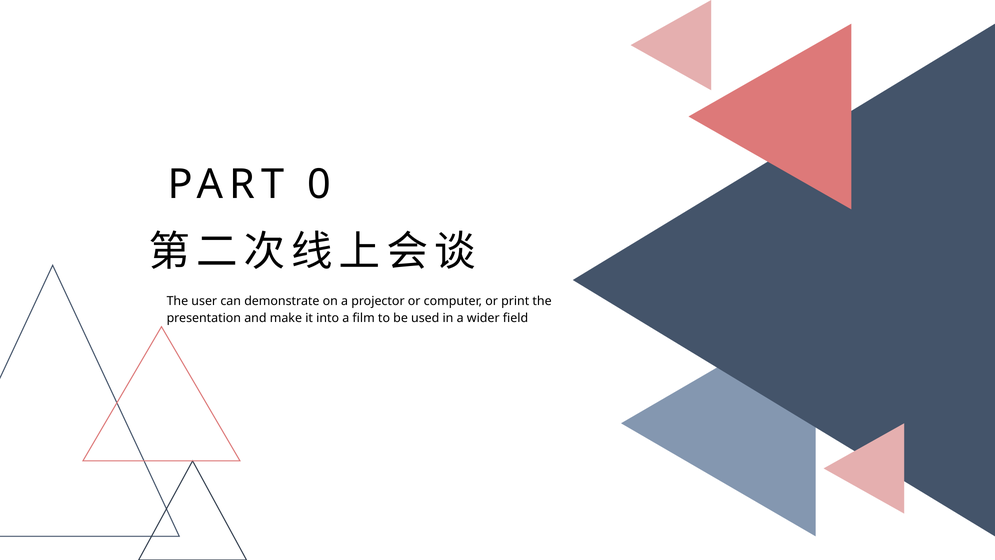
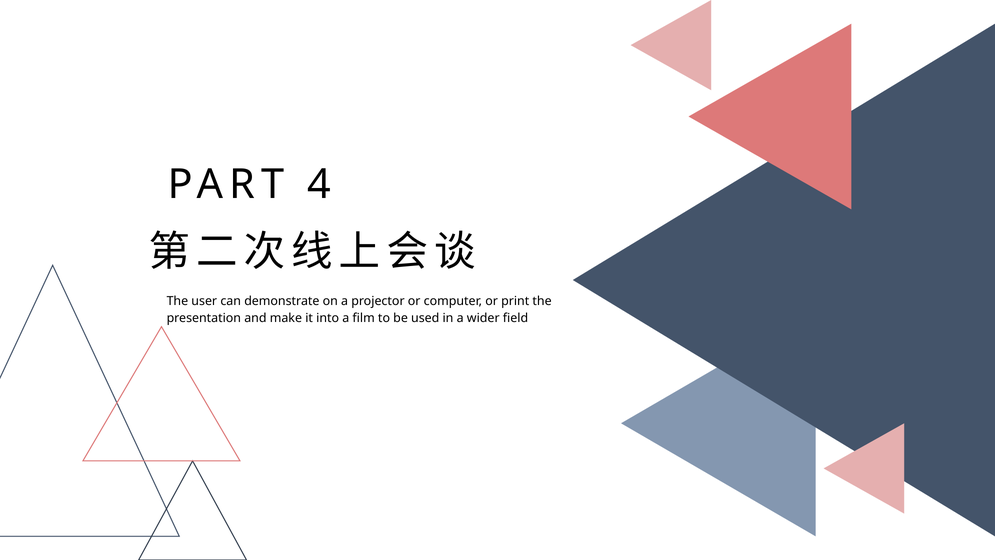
0: 0 -> 4
